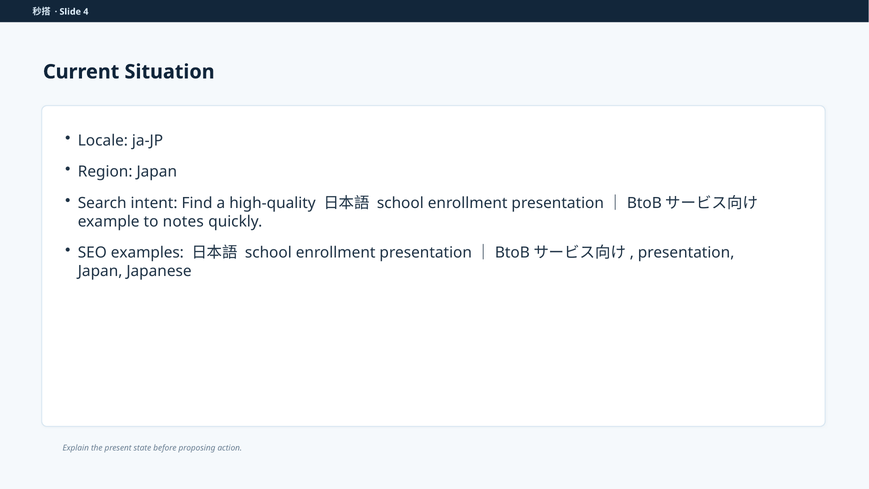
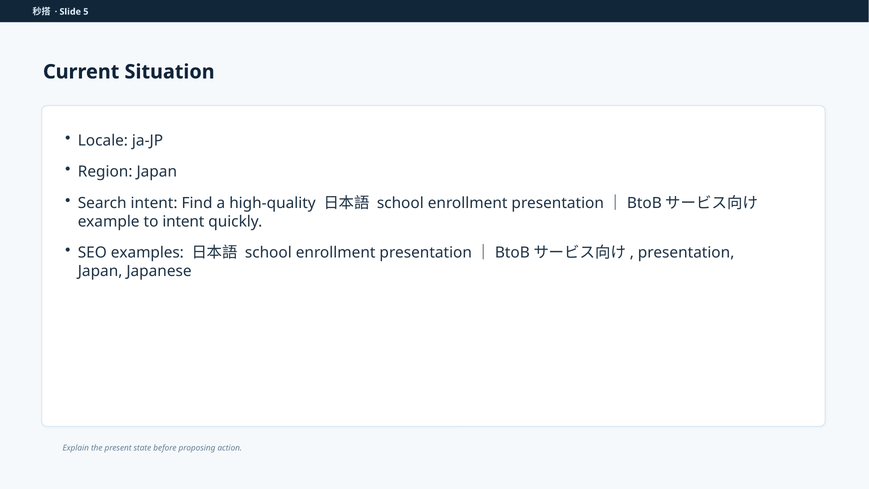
4: 4 -> 5
to notes: notes -> intent
